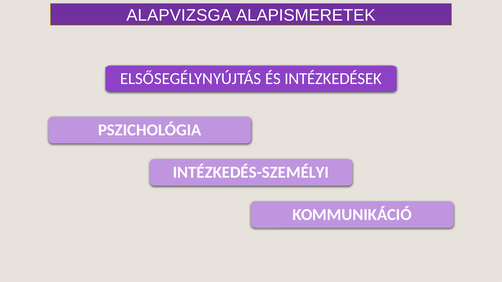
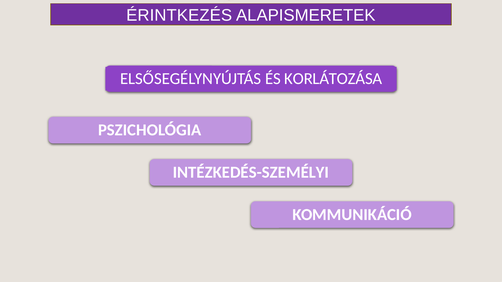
ALAPVIZSGA: ALAPVIZSGA -> ÉRINTKEZÉS
INTÉZKEDÉSEK: INTÉZKEDÉSEK -> KORLÁTOZÁSA
